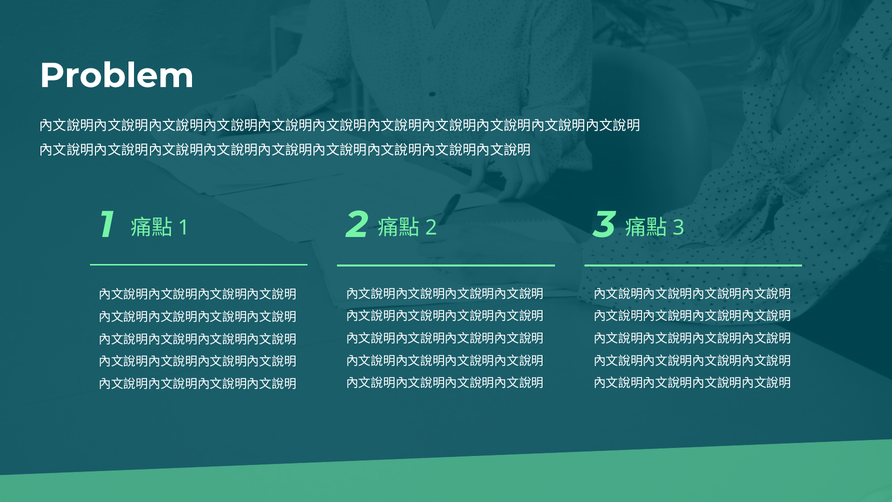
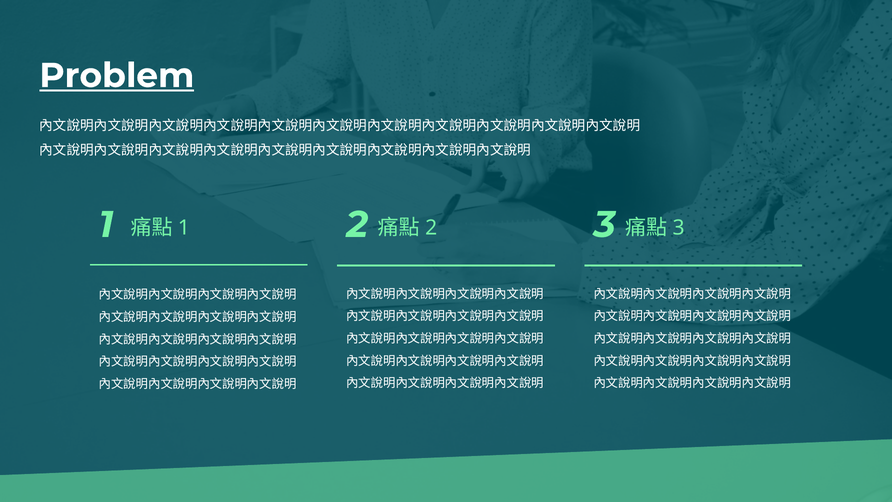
Problem underline: none -> present
